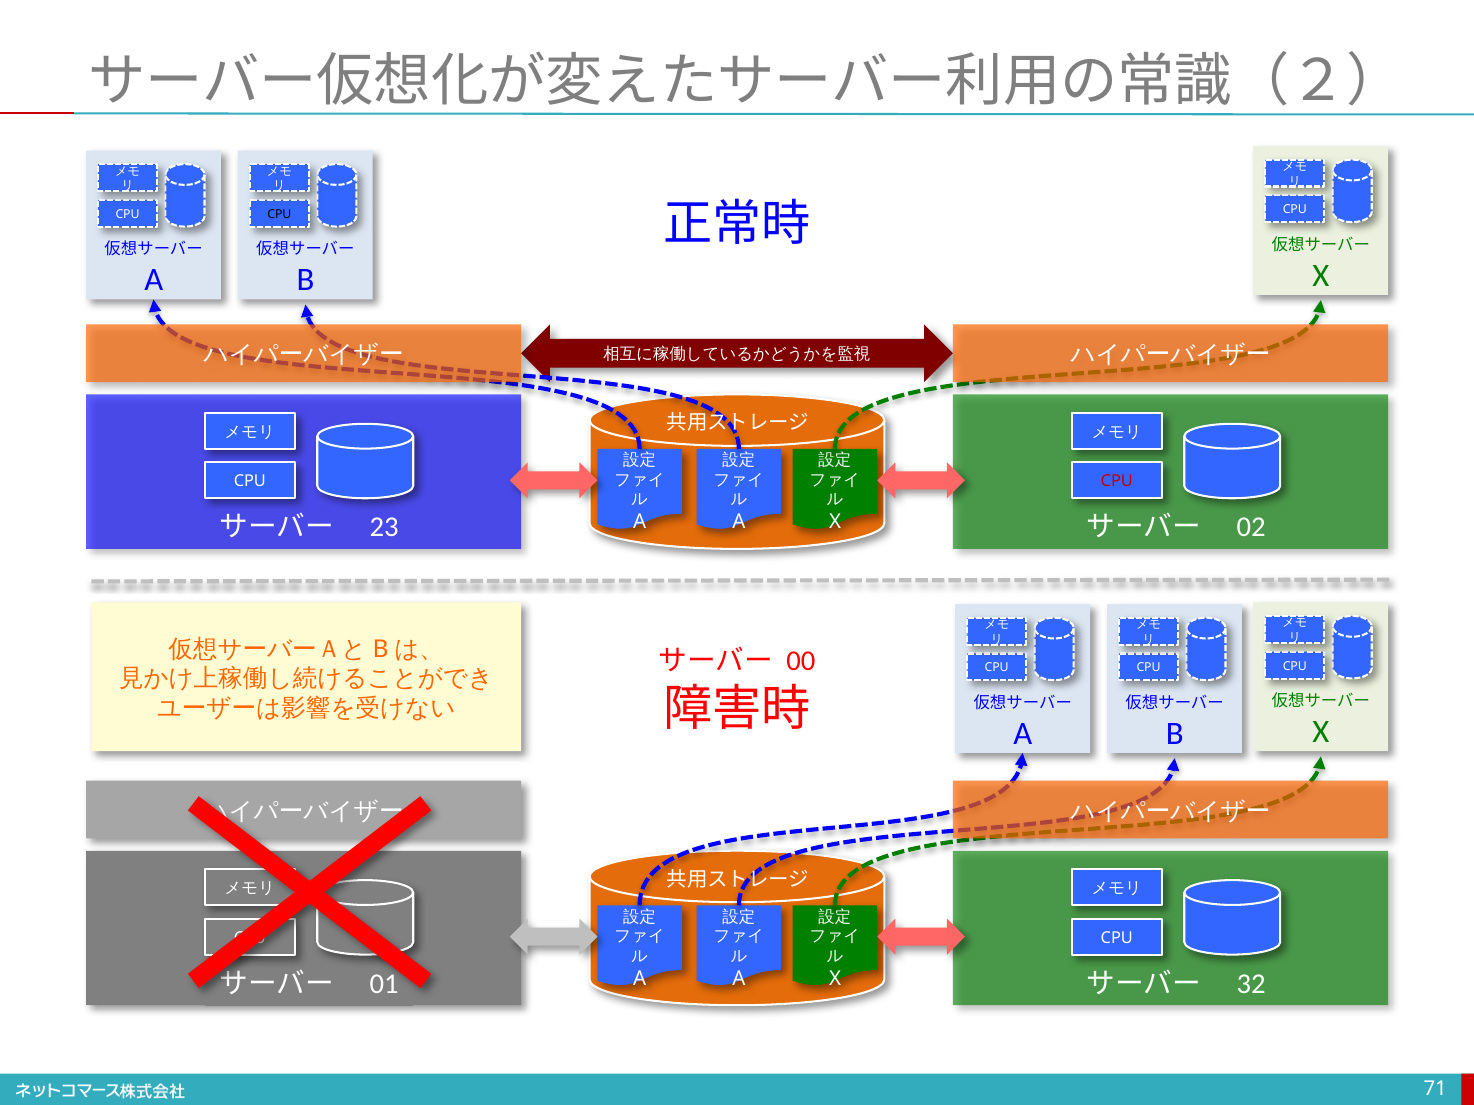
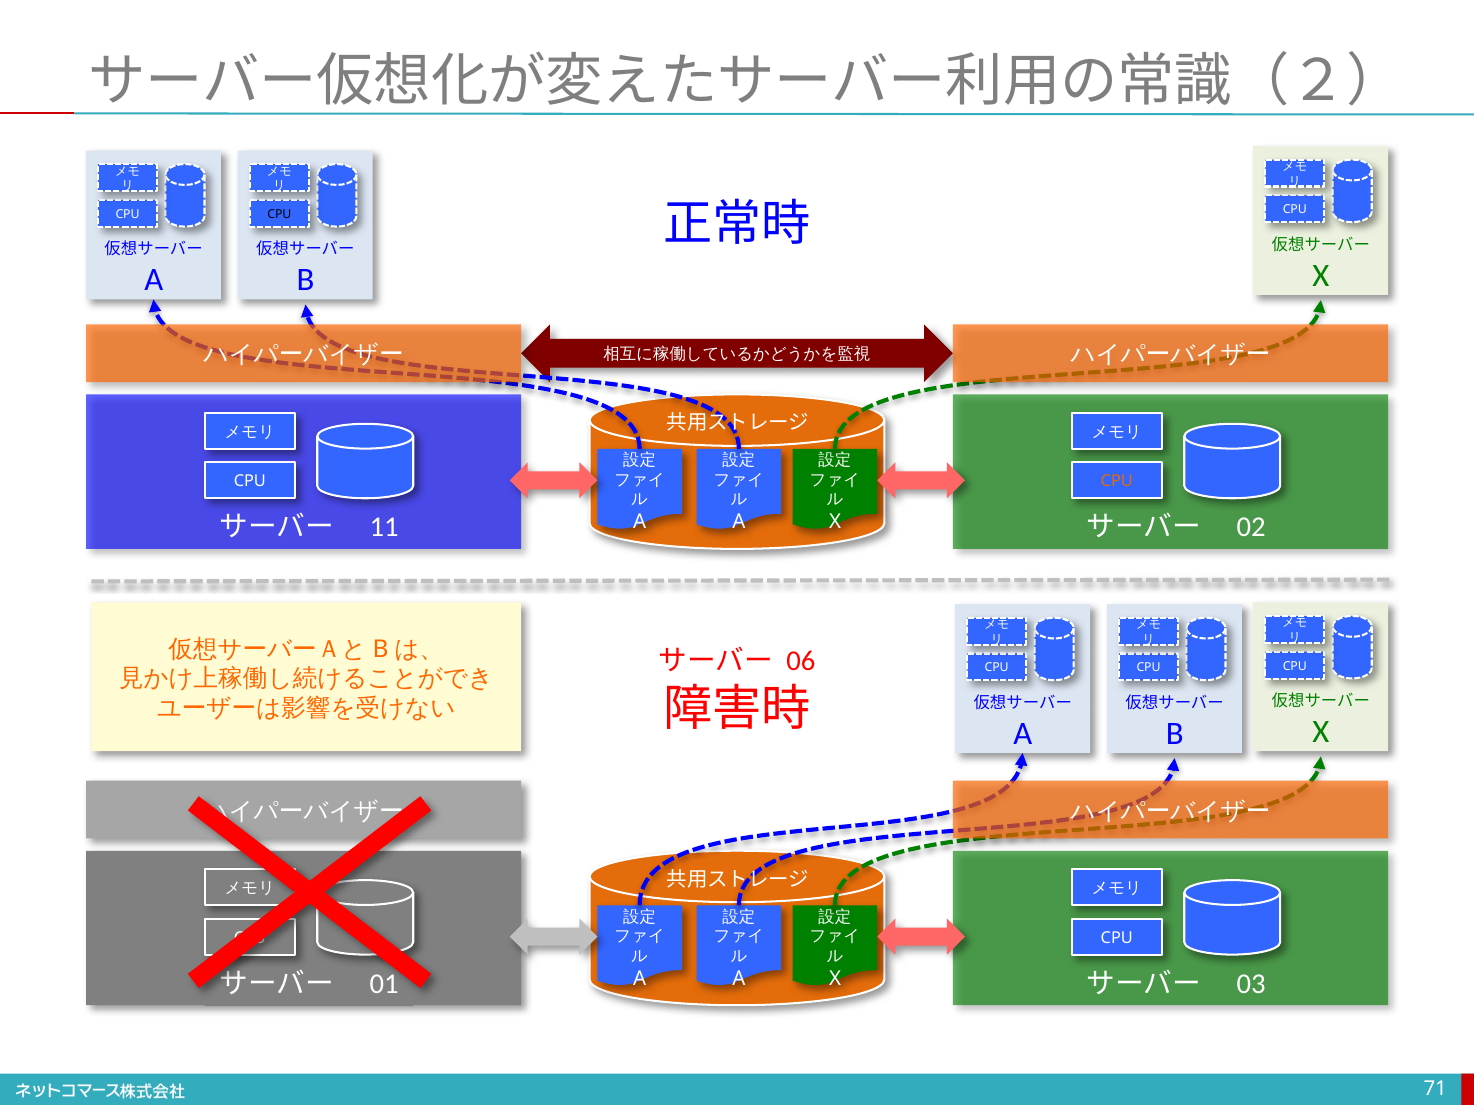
CPU at (1117, 482) colour: red -> orange
23: 23 -> 11
00: 00 -> 06
32: 32 -> 03
